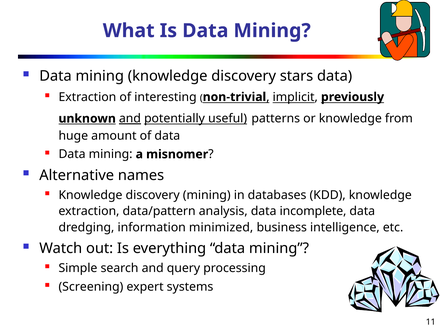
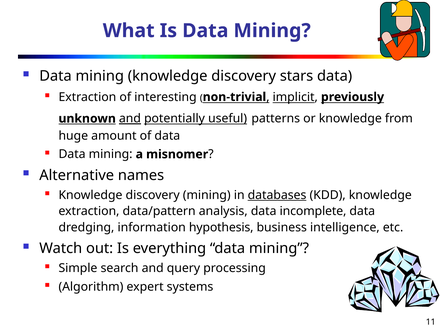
databases underline: none -> present
minimized: minimized -> hypothesis
Screening: Screening -> Algorithm
